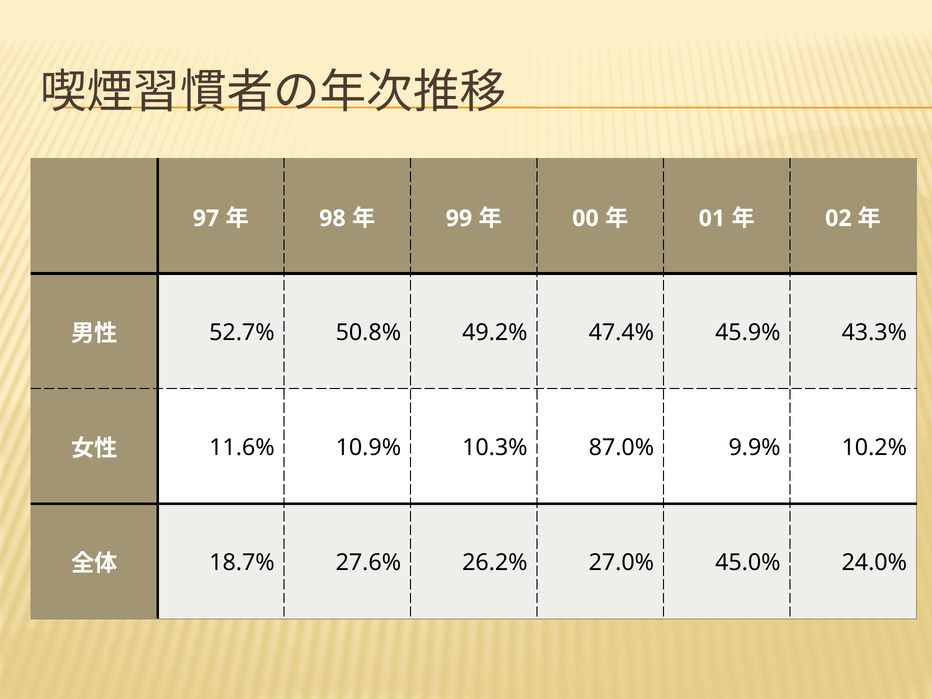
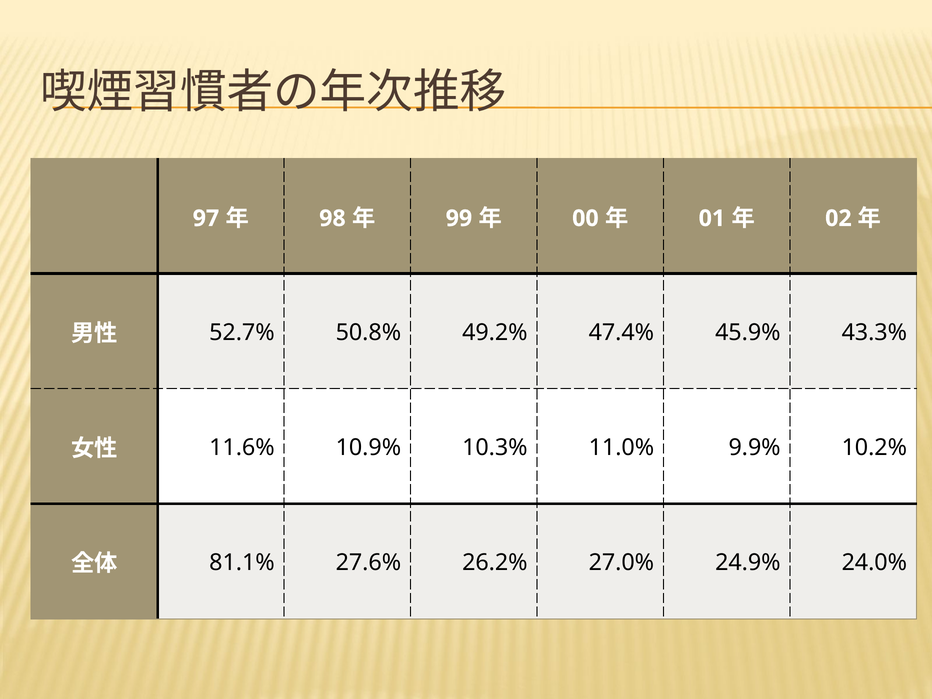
87.0%: 87.0% -> 11.0%
18.7%: 18.7% -> 81.1%
45.0%: 45.0% -> 24.9%
